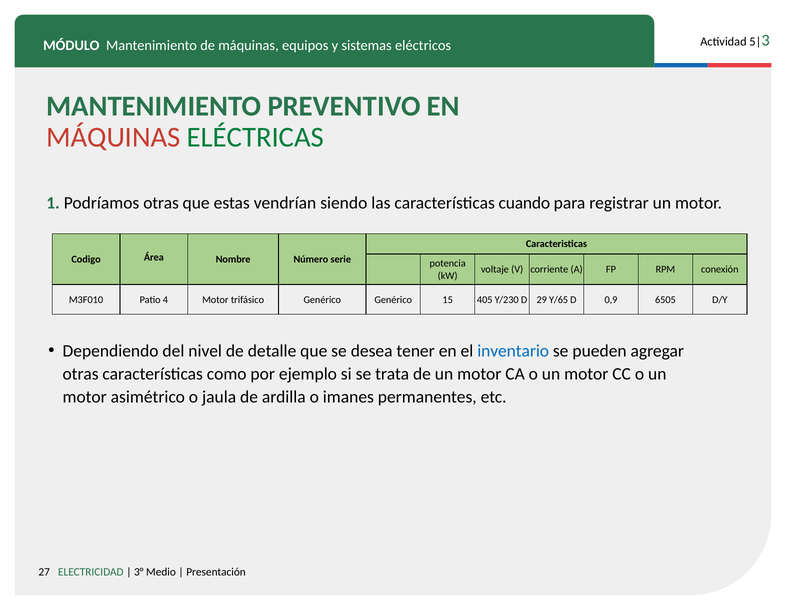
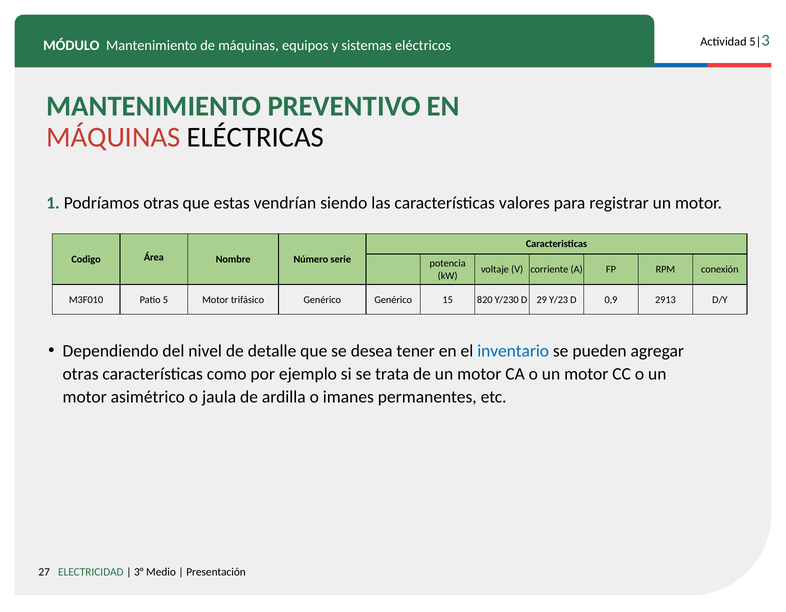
ELÉCTRICAS colour: green -> black
cuando: cuando -> valores
4: 4 -> 5
405: 405 -> 820
Y/65: Y/65 -> Y/23
6505: 6505 -> 2913
